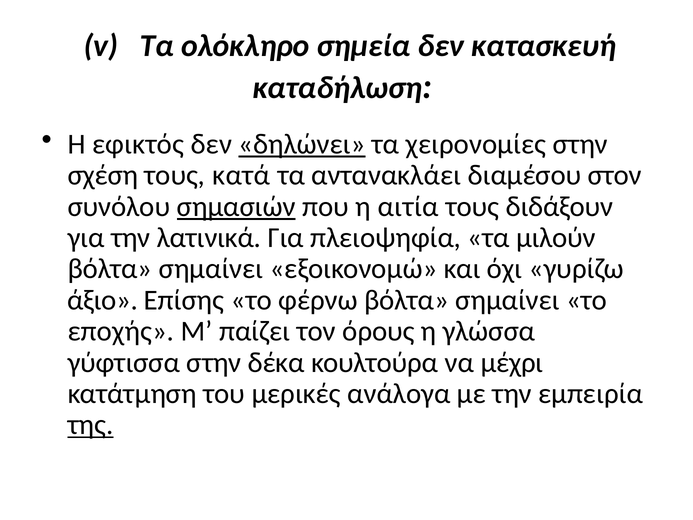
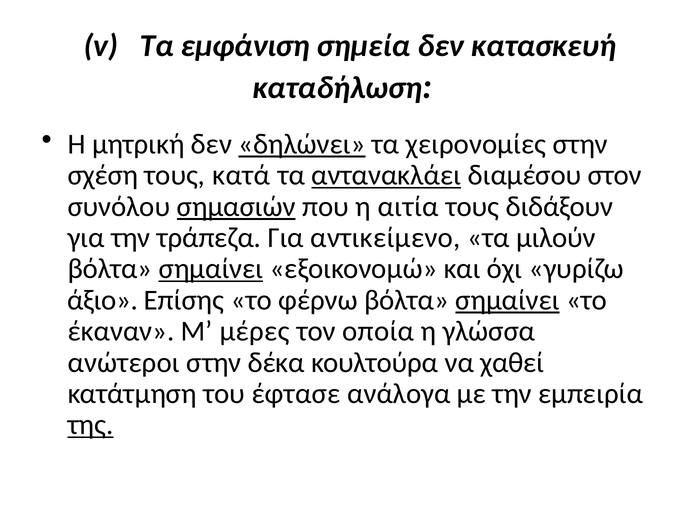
ολόκληρο: ολόκληρο -> εμφάνιση
εφικτός: εφικτός -> μητρική
αντανακλάει underline: none -> present
λατινικά: λατινικά -> τράπεζα
πλειοψηφία: πλειοψηφία -> αντικείμενο
σημαίνει at (211, 269) underline: none -> present
σημαίνει at (508, 300) underline: none -> present
εποχής: εποχής -> έκαναν
παίζει: παίζει -> μέρες
όρους: όρους -> οποία
γύφτισσα: γύφτισσα -> ανώτεροι
μέχρι: μέχρι -> χαθεί
μερικές: μερικές -> έφτασε
